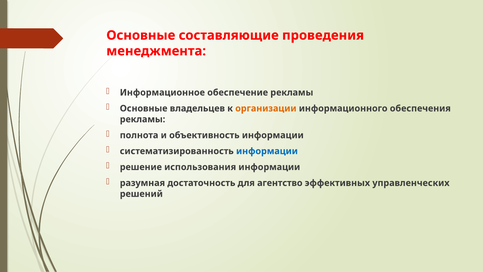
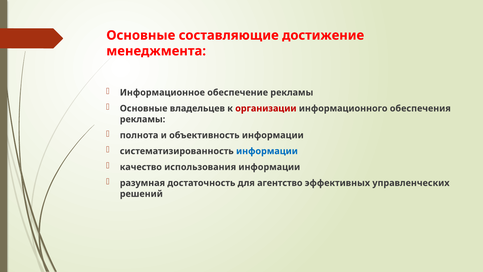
проведения: проведения -> достижение
организации colour: orange -> red
решение: решение -> качество
